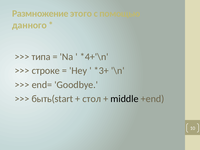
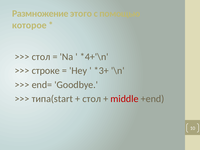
данного: данного -> которое
типа at (41, 57): типа -> стол
быть(start: быть(start -> типа(start
middle colour: black -> red
